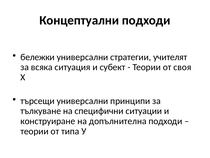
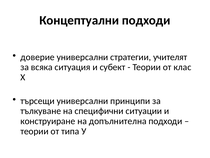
бележки: бележки -> доверие
своя: своя -> клас
